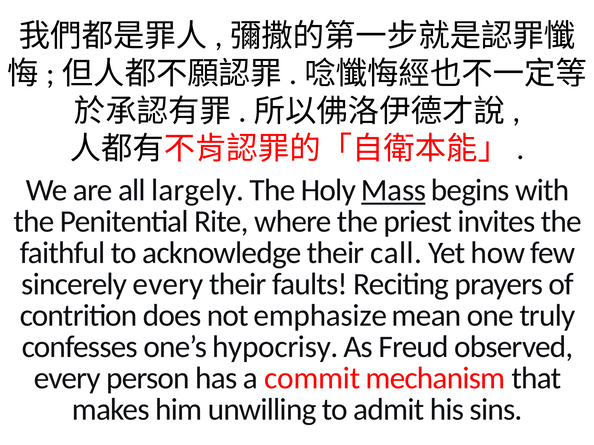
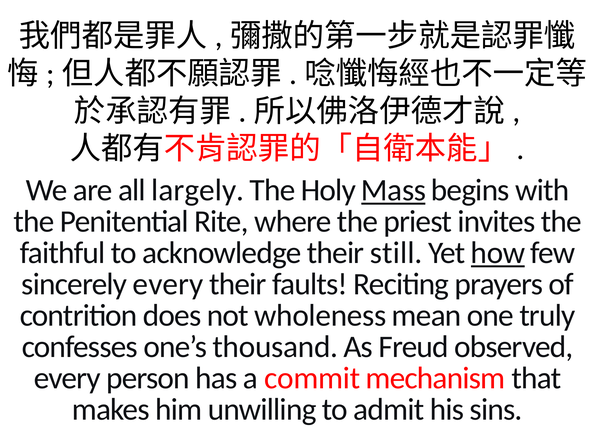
call: call -> still
how underline: none -> present
emphasize: emphasize -> wholeness
hypocrisy: hypocrisy -> thousand
